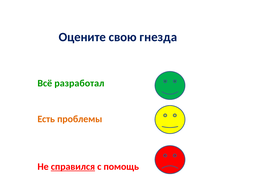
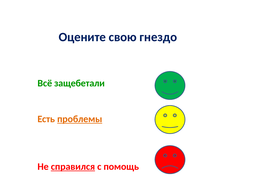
гнезда: гнезда -> гнездо
разработал: разработал -> защебетали
проблемы underline: none -> present
